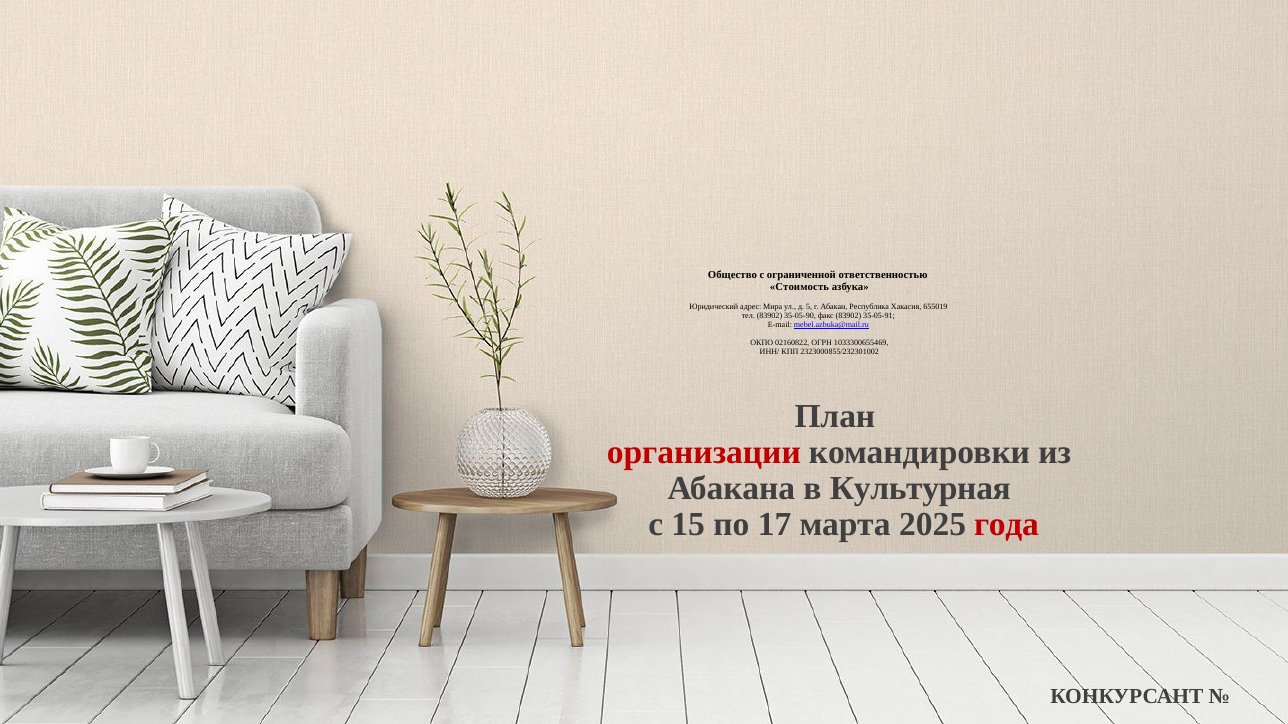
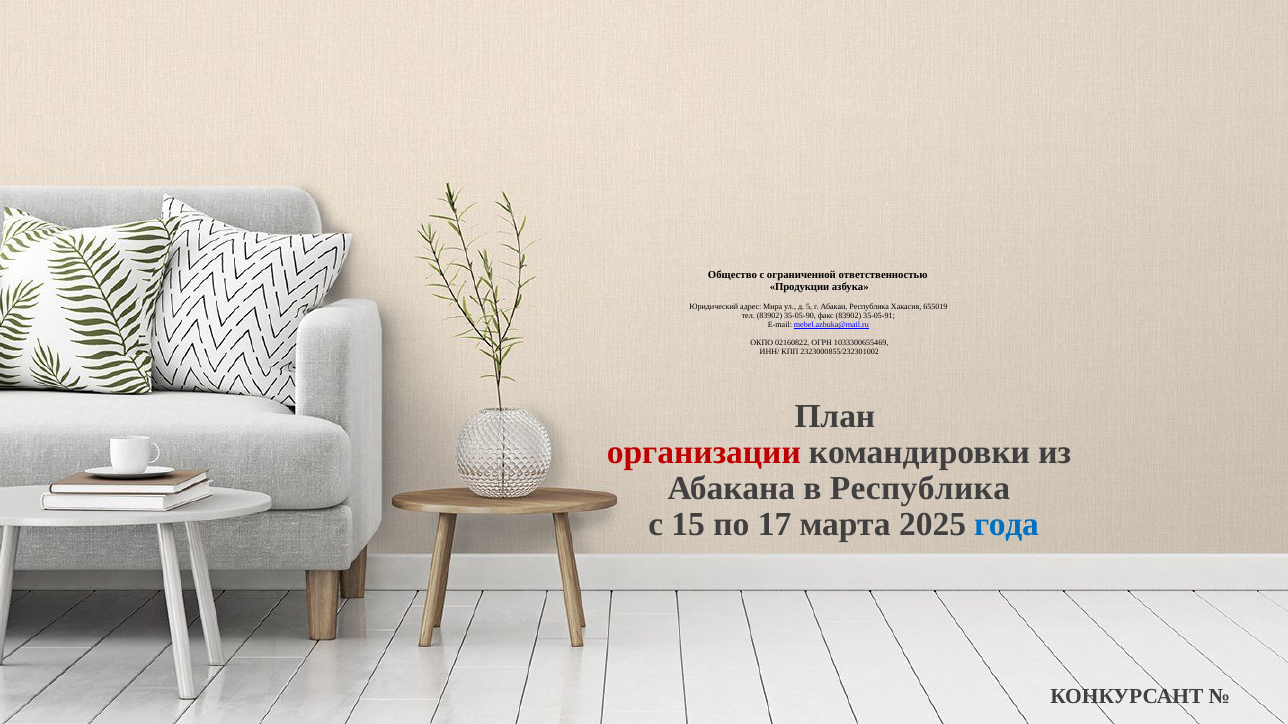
Стоимость: Стоимость -> Продукции
в Культурная: Культурная -> Республика
года colour: red -> blue
